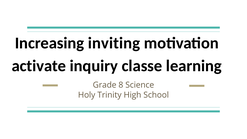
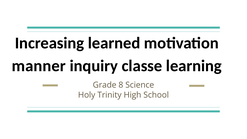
inviting: inviting -> learned
activate: activate -> manner
